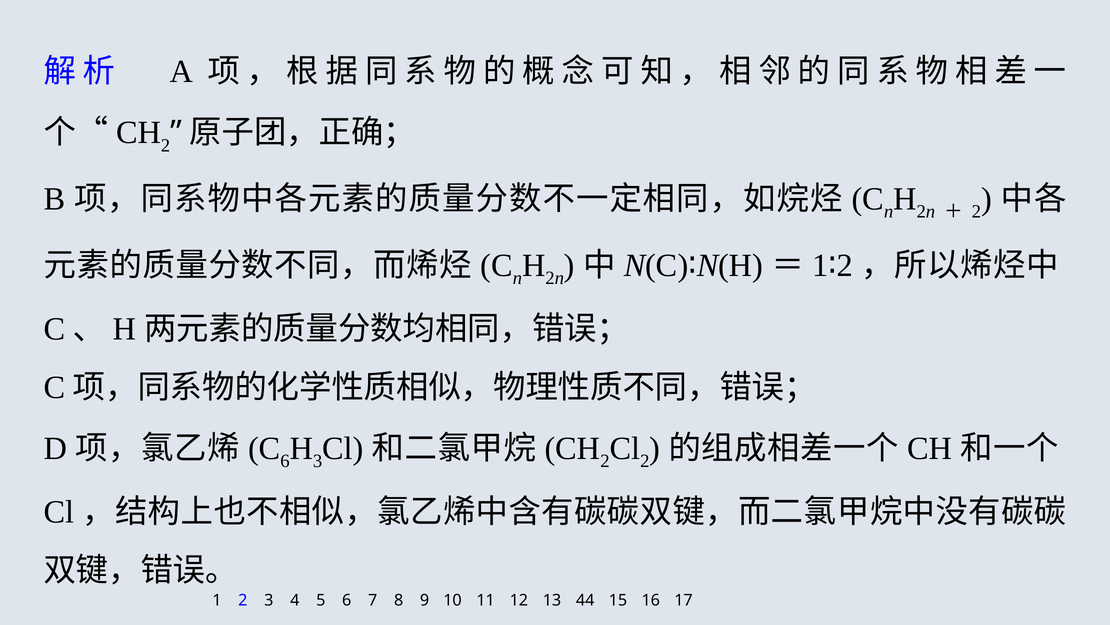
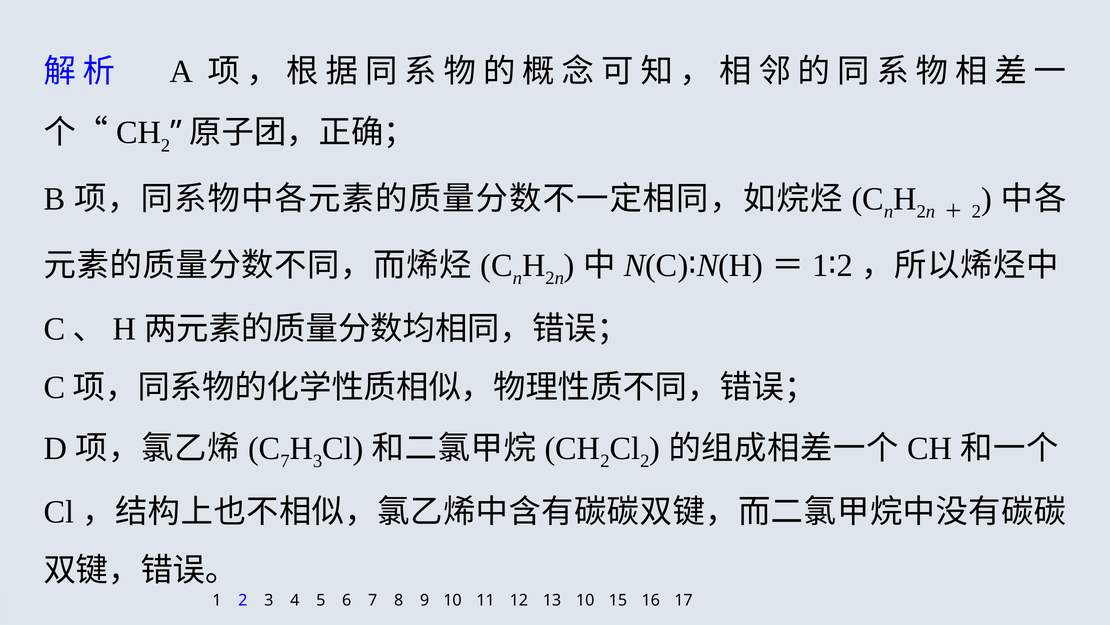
6 at (285, 461): 6 -> 7
13 44: 44 -> 10
